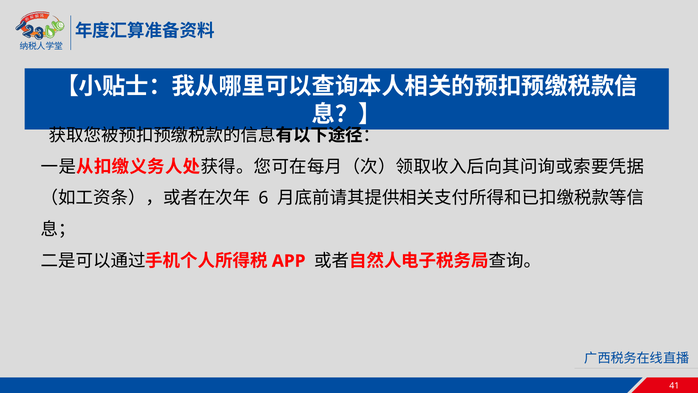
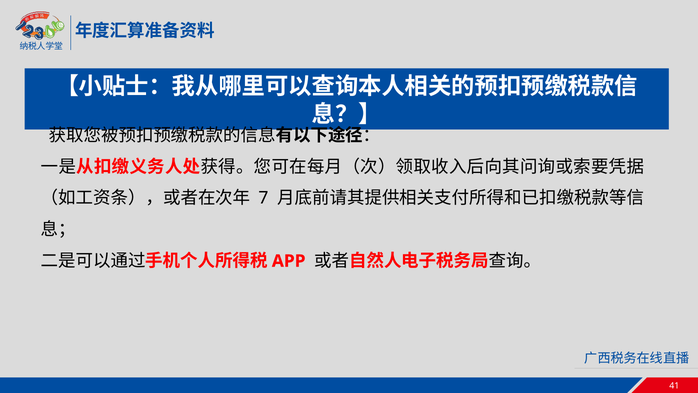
6: 6 -> 7
